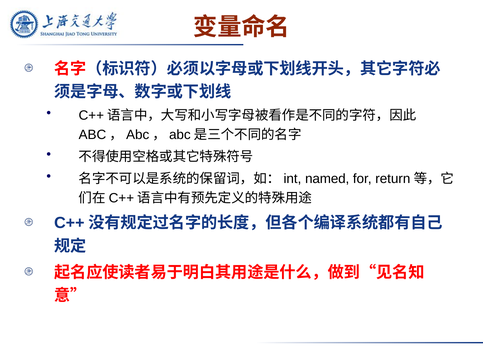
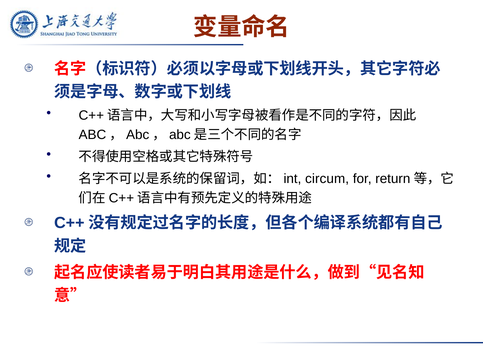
named: named -> circum
